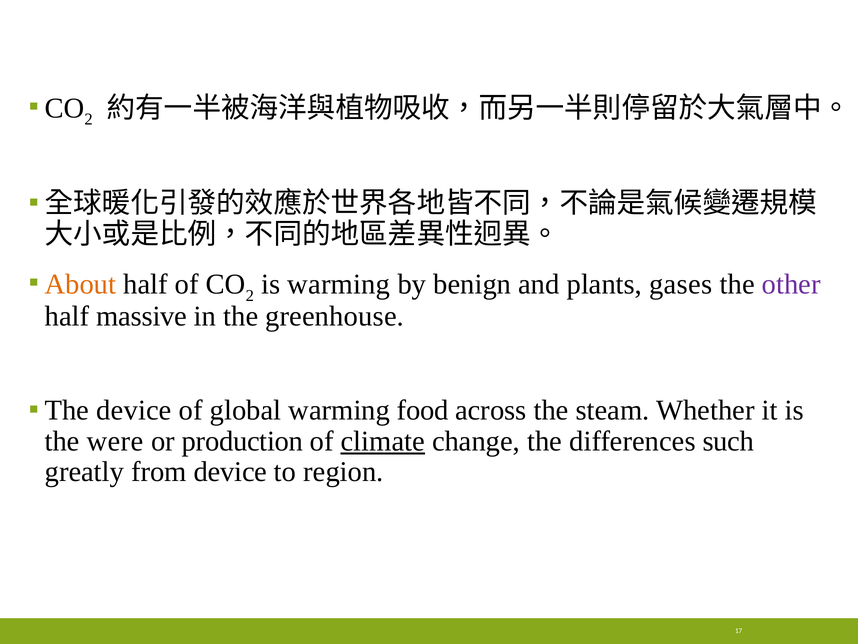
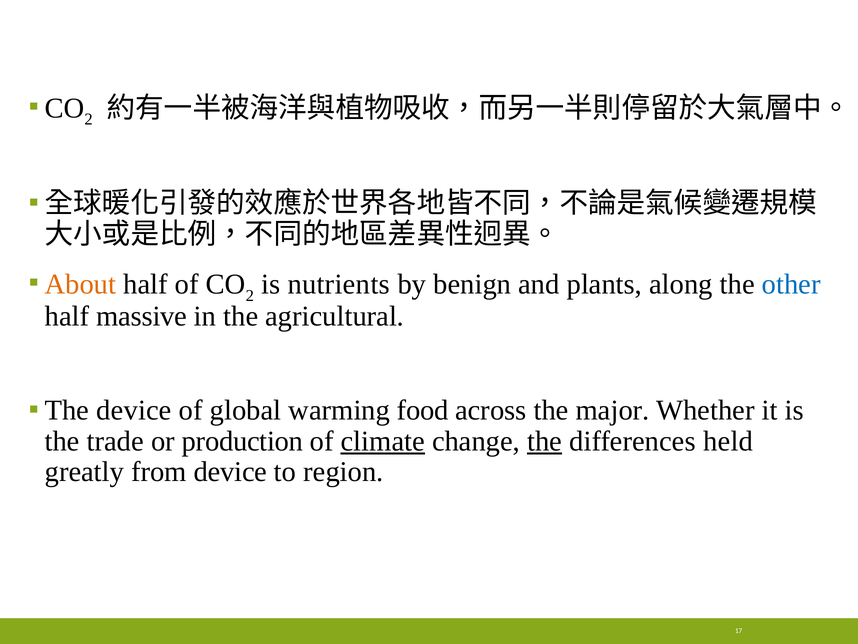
is warming: warming -> nutrients
gases: gases -> along
other colour: purple -> blue
greenhouse: greenhouse -> agricultural
steam: steam -> major
were: were -> trade
the at (545, 441) underline: none -> present
such: such -> held
